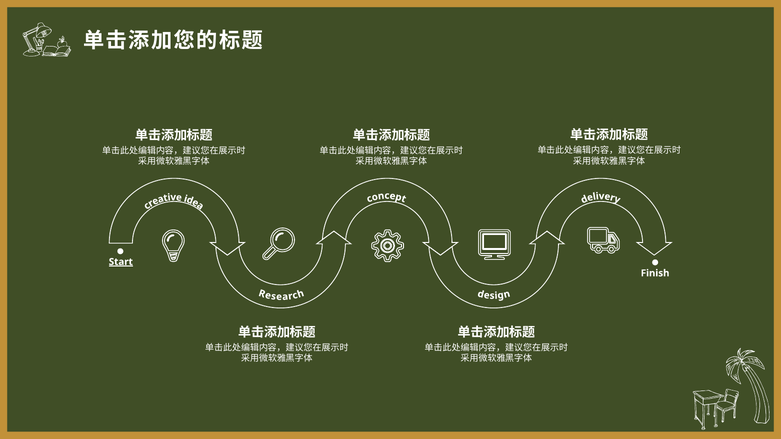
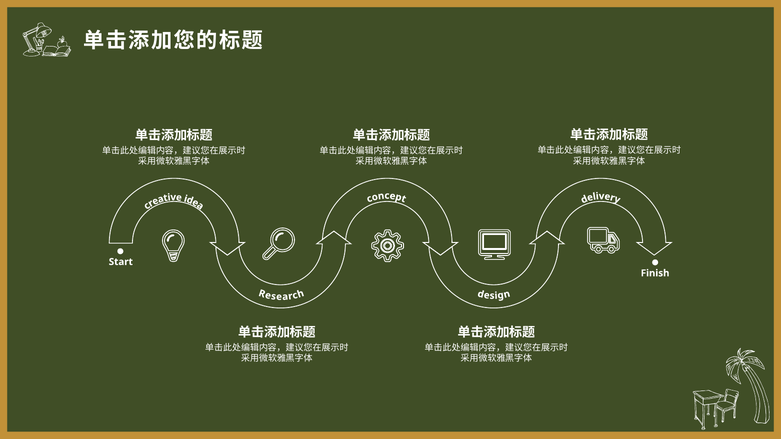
Start underline: present -> none
